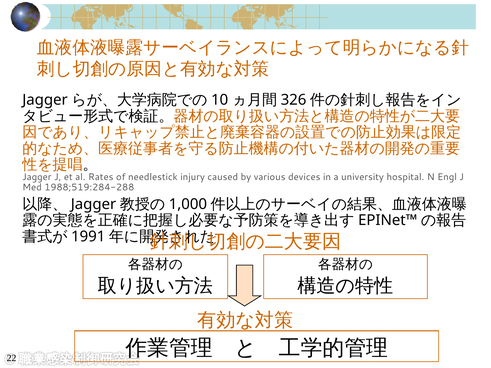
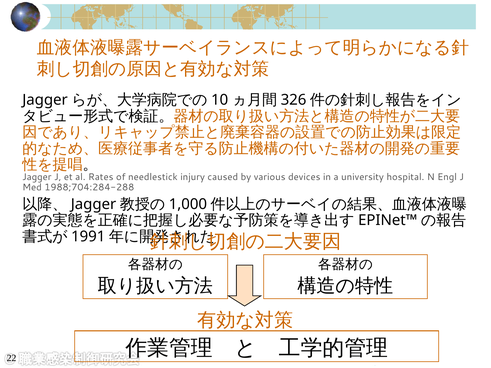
1988;519:284-288: 1988;519:284-288 -> 1988;704:284-288
